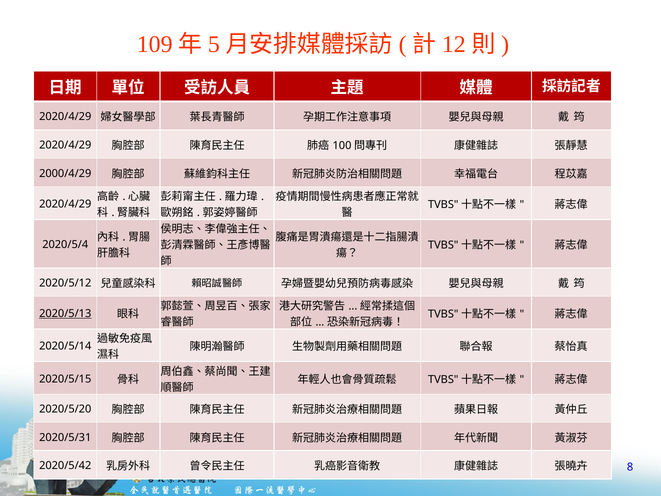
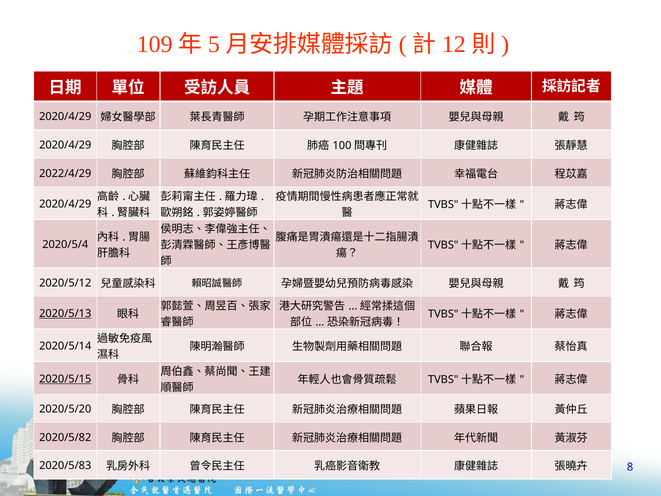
2000/4/29: 2000/4/29 -> 2022/4/29
2020/5/15 underline: none -> present
2020/5/31: 2020/5/31 -> 2020/5/82
2020/5/42: 2020/5/42 -> 2020/5/83
